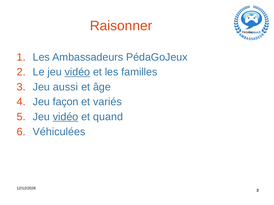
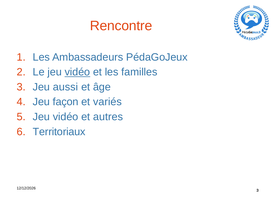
Raisonner: Raisonner -> Rencontre
vidéo at (66, 117) underline: present -> none
quand: quand -> autres
Véhiculées: Véhiculées -> Territoriaux
